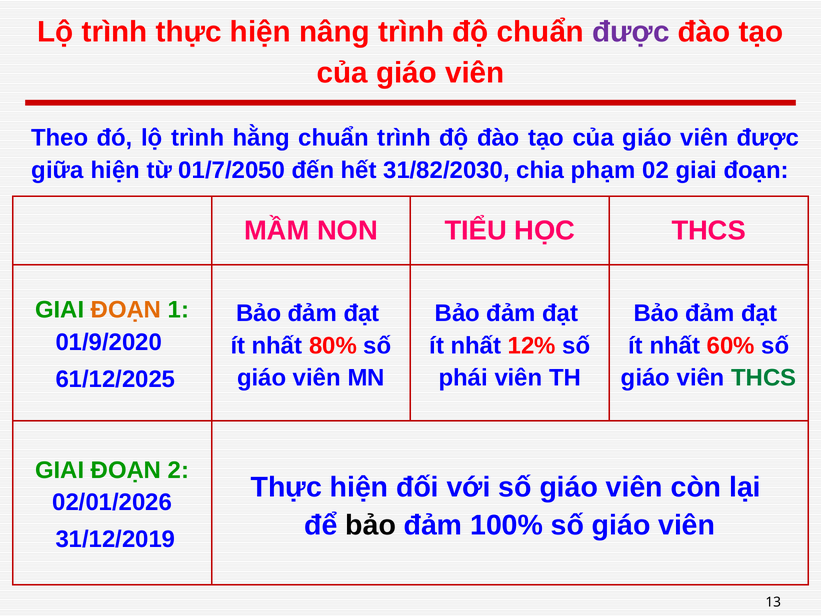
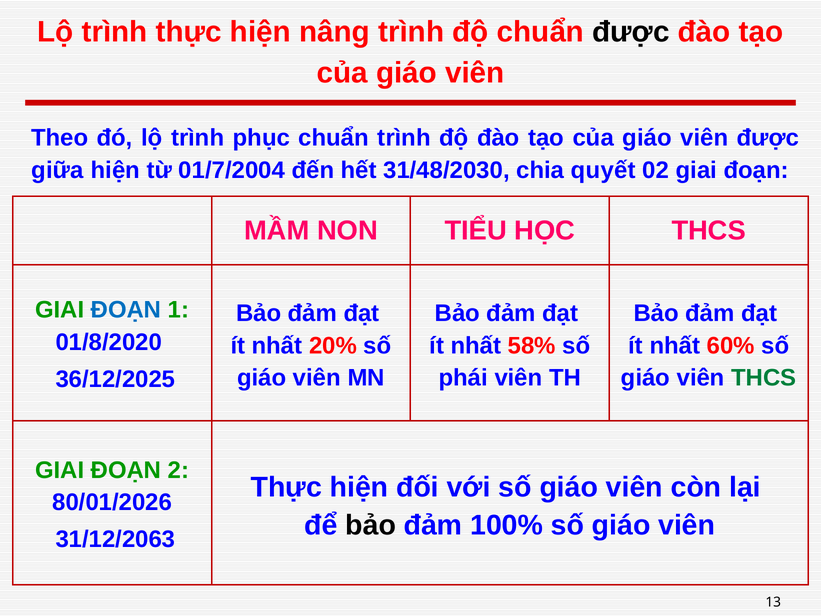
được at (631, 32) colour: purple -> black
hằng: hằng -> phục
01/7/2050: 01/7/2050 -> 01/7/2004
31/82/2030: 31/82/2030 -> 31/48/2030
phạm: phạm -> quyết
ĐOẠN at (126, 310) colour: orange -> blue
01/9/2020: 01/9/2020 -> 01/8/2020
80%: 80% -> 20%
12%: 12% -> 58%
61/12/2025: 61/12/2025 -> 36/12/2025
02/01/2026: 02/01/2026 -> 80/01/2026
31/12/2019: 31/12/2019 -> 31/12/2063
